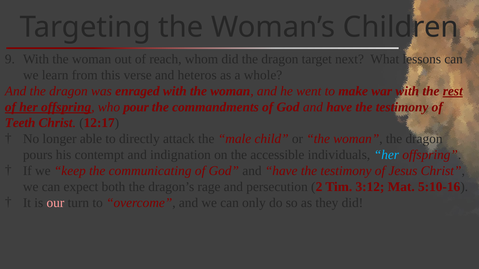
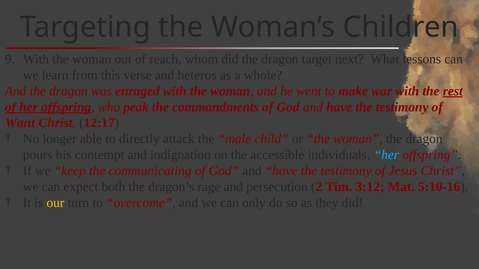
pour: pour -> peak
Teeth: Teeth -> Want
our colour: pink -> yellow
